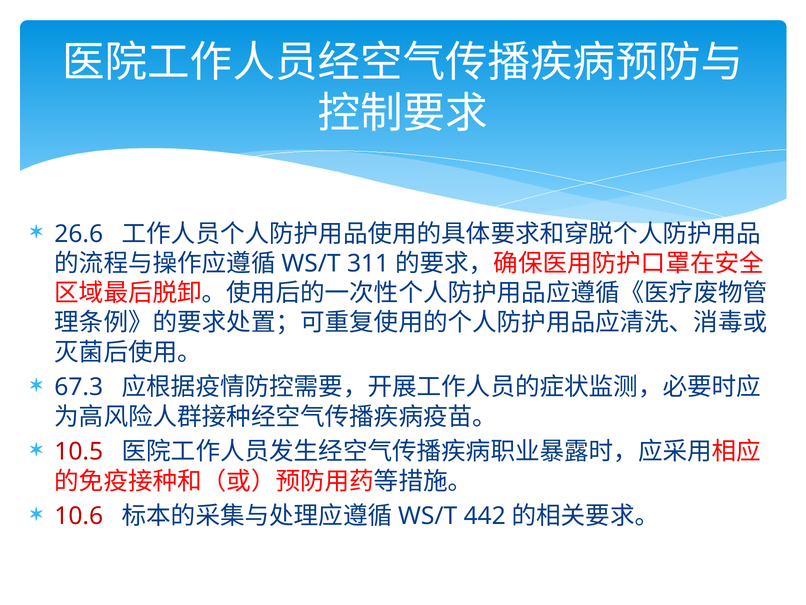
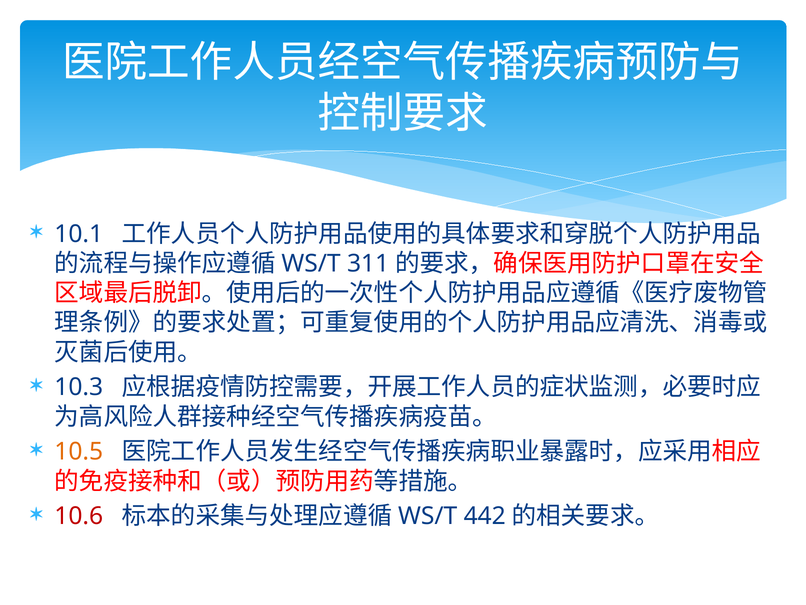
26.6: 26.6 -> 10.1
67.3: 67.3 -> 10.3
10.5 colour: red -> orange
